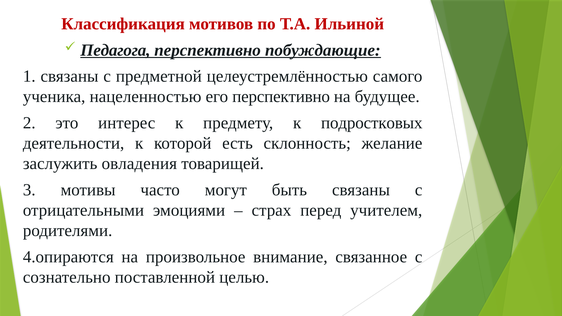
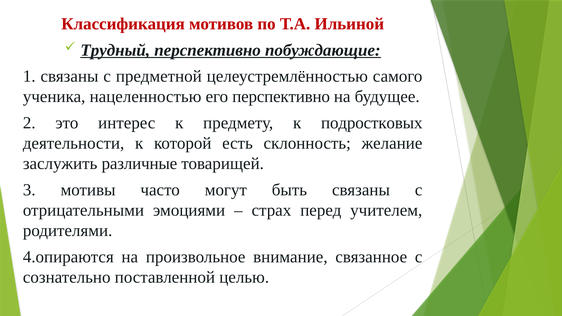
Педагога: Педагога -> Трудный
овладения: овладения -> различные
